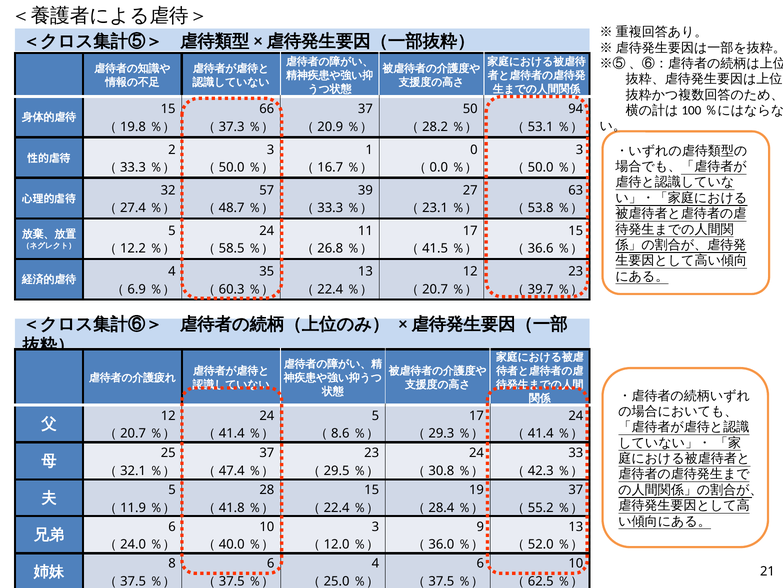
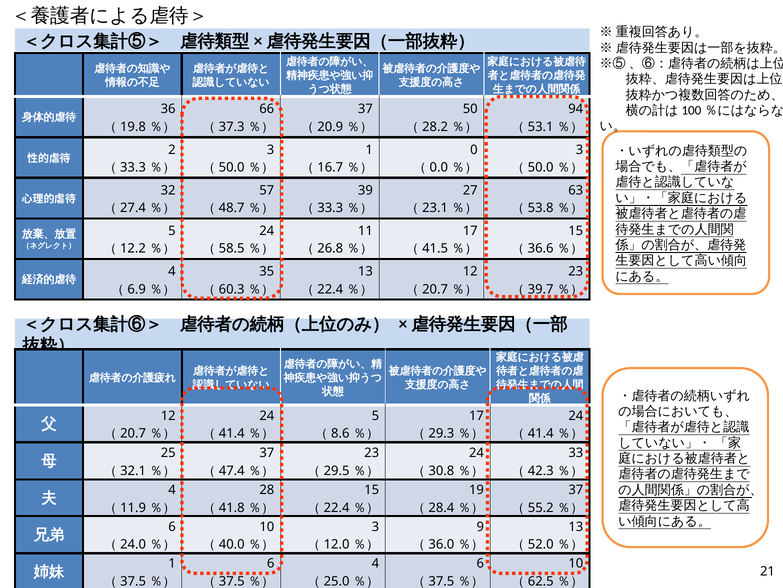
15 at (168, 109): 15 -> 36
5 at (172, 489): 5 -> 4
8 at (172, 563): 8 -> 1
